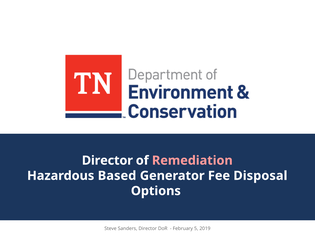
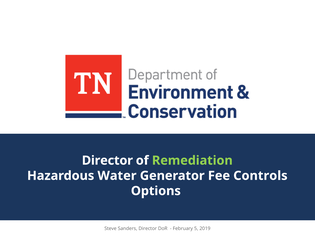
Remediation colour: pink -> light green
Based: Based -> Water
Disposal: Disposal -> Controls
